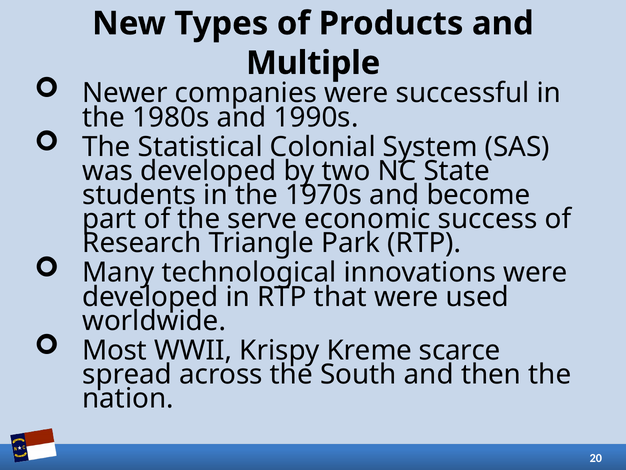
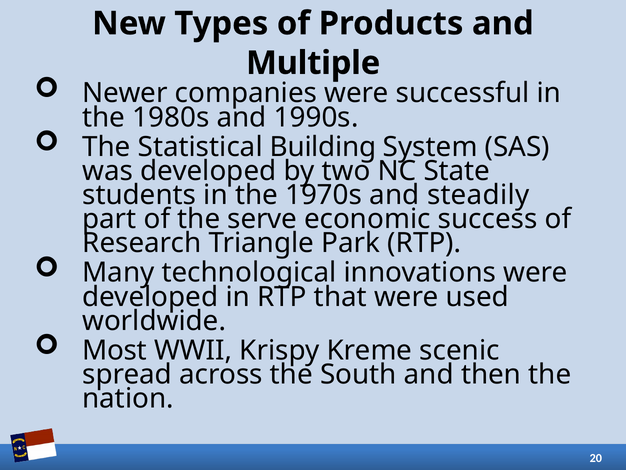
Colonial: Colonial -> Building
become: become -> steadily
scarce: scarce -> scenic
